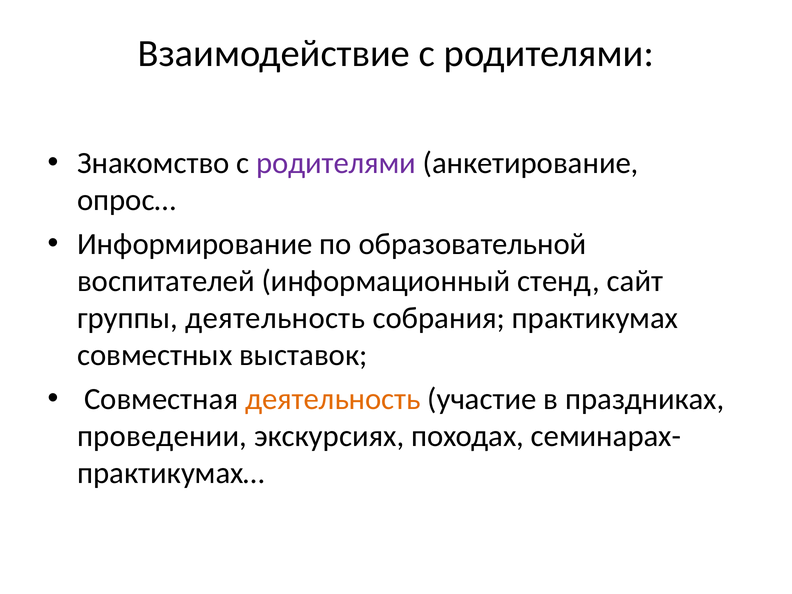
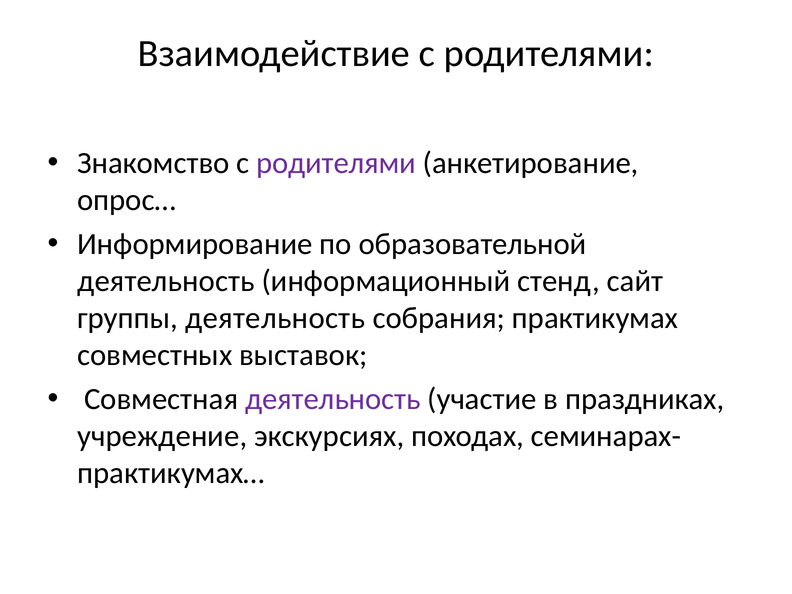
воспитателей at (166, 281): воспитателей -> деятельность
деятельность at (333, 399) colour: orange -> purple
проведении: проведении -> учреждение
